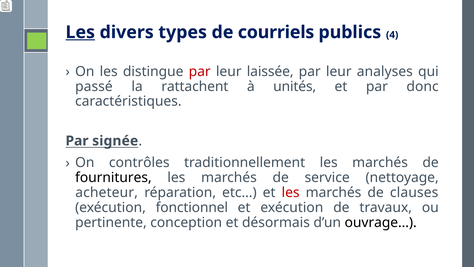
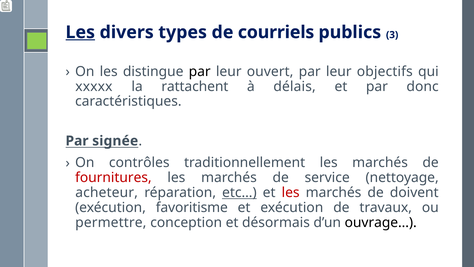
4: 4 -> 3
par at (200, 71) colour: red -> black
laissée: laissée -> ouvert
analyses: analyses -> objectifs
passé: passé -> xxxxx
unités: unités -> délais
fournitures colour: black -> red
etc… underline: none -> present
clauses: clauses -> doivent
fonctionnel: fonctionnel -> favoritisme
pertinente: pertinente -> permettre
